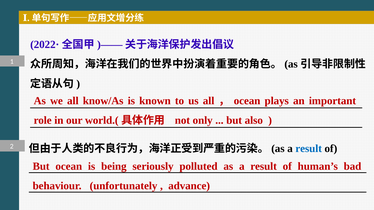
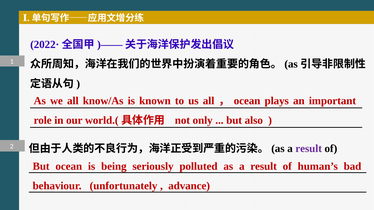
result at (309, 149) colour: blue -> purple
